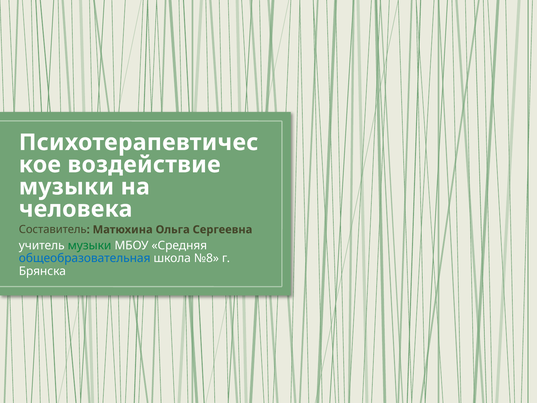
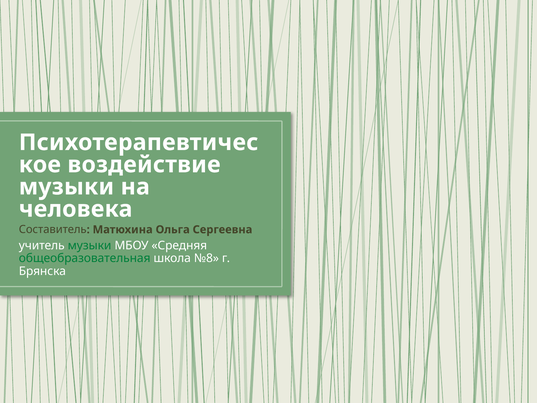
общеобразовательная colour: blue -> green
